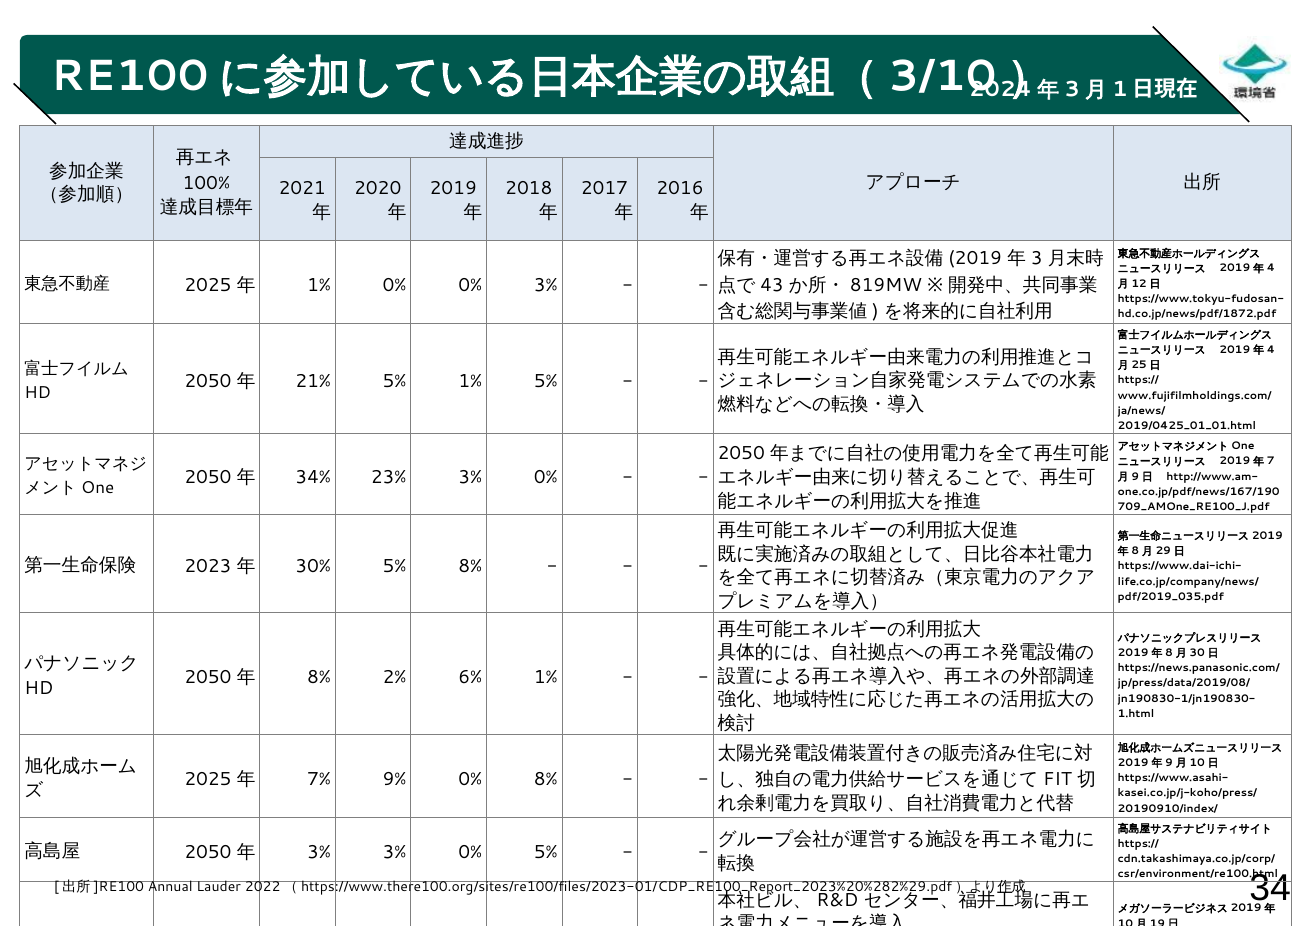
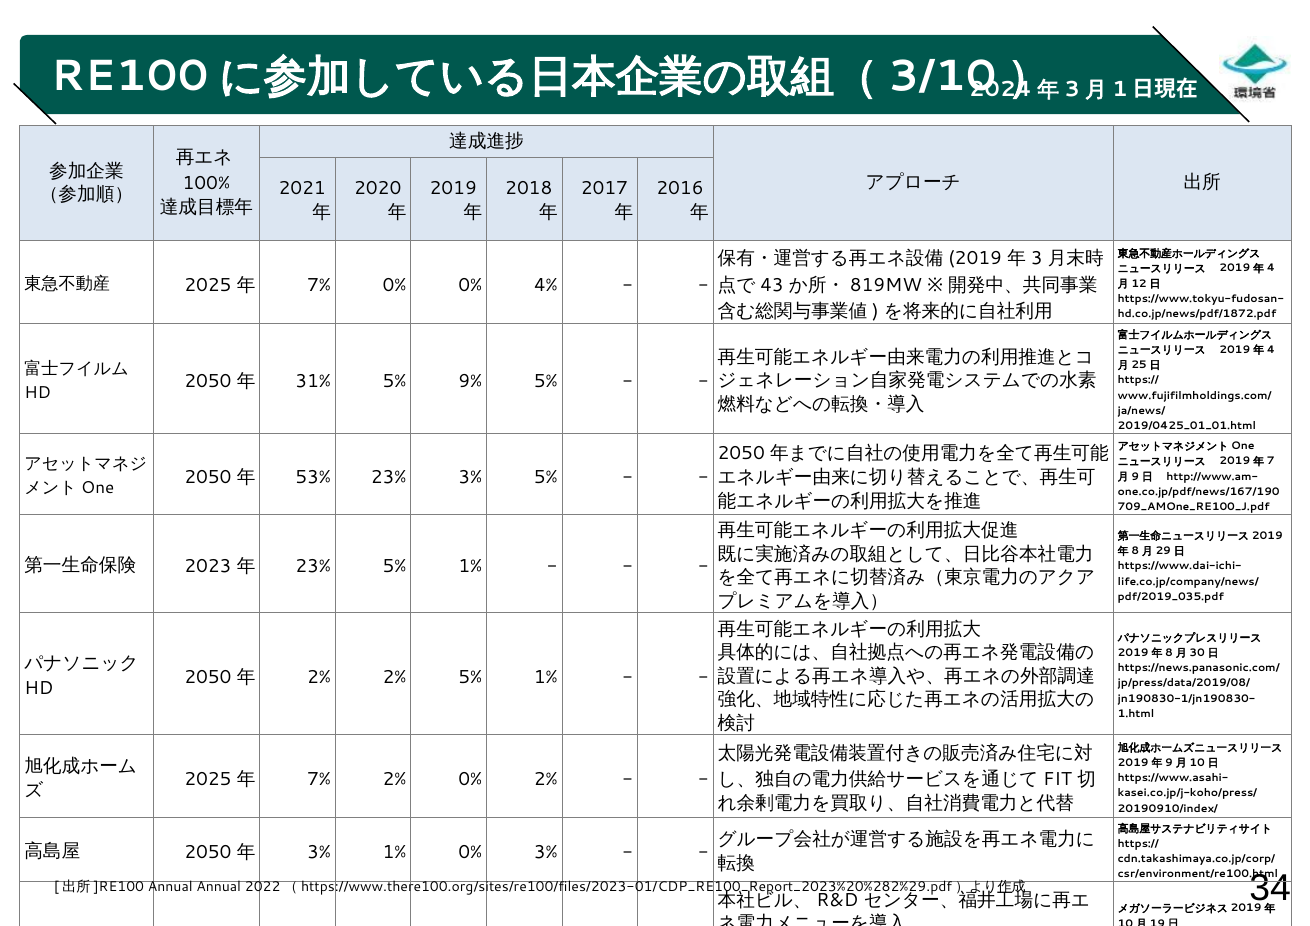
1% at (319, 285): 1% -> 7%
0% 3%: 3% -> 4%
21%: 21% -> 31%
5% 1%: 1% -> 9%
34%: 34% -> 53%
23% 3% 0%: 0% -> 5%
30% at (313, 567): 30% -> 23%
8% at (470, 567): 8% -> 1%
8% at (319, 677): 8% -> 2%
2% 6%: 6% -> 5%
7% 9%: 9% -> 2%
0% 8%: 8% -> 2%
3% 3%: 3% -> 1%
0% 5%: 5% -> 3%
Annual Lauder: Lauder -> Annual
